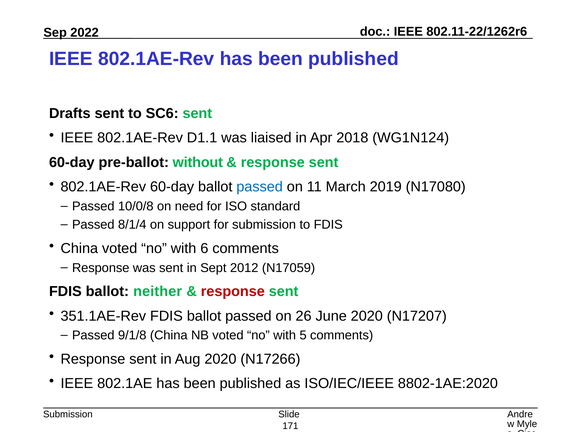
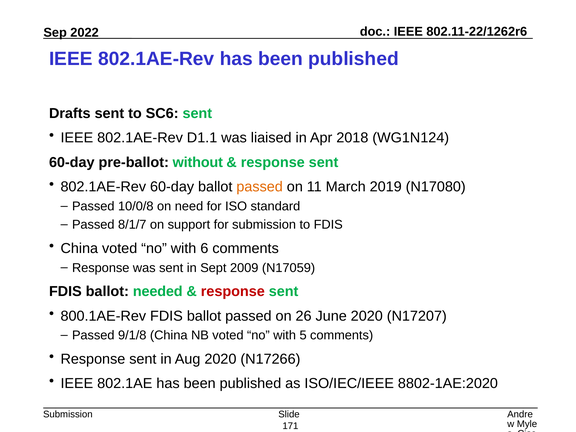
passed at (260, 187) colour: blue -> orange
8/1/4: 8/1/4 -> 8/1/7
2012: 2012 -> 2009
neither: neither -> needed
351.1AE-Rev: 351.1AE-Rev -> 800.1AE-Rev
